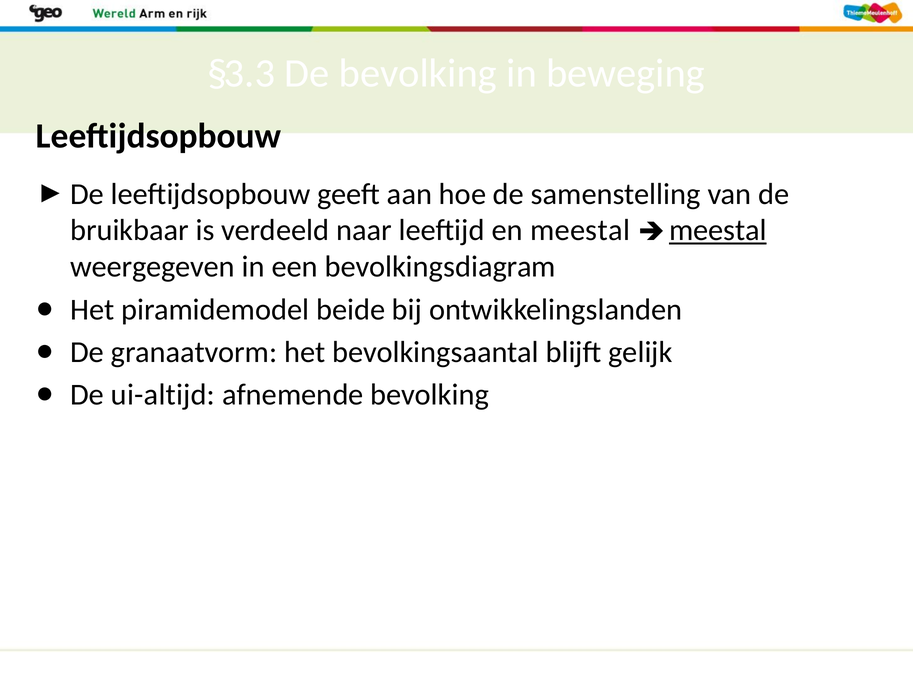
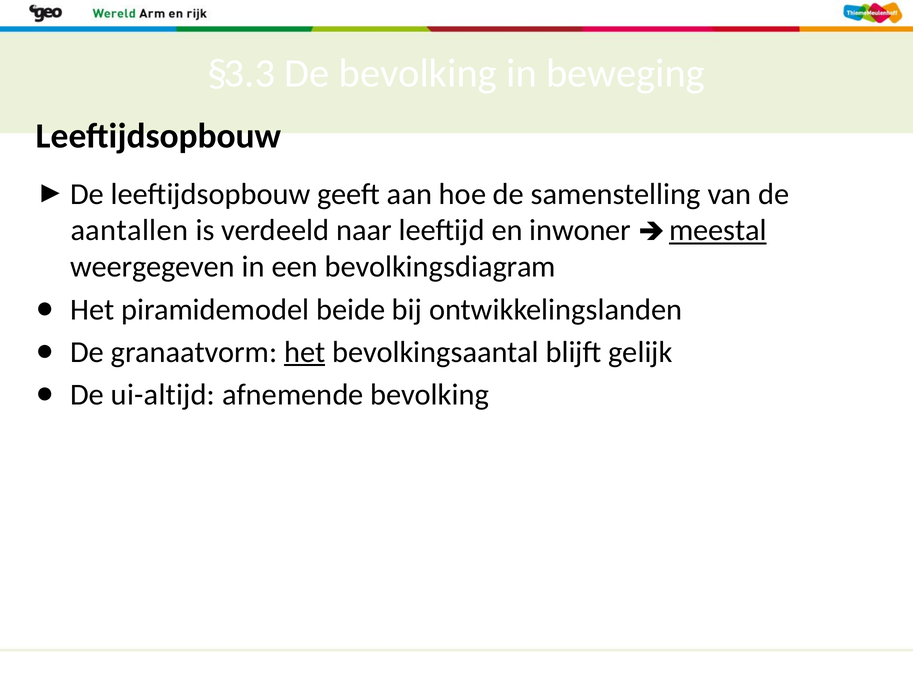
bruikbaar: bruikbaar -> aantallen
en meestal: meestal -> inwoner
het at (305, 352) underline: none -> present
